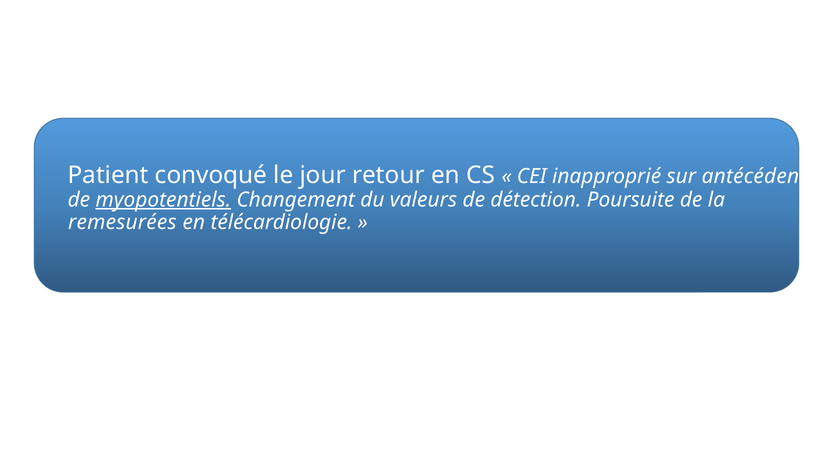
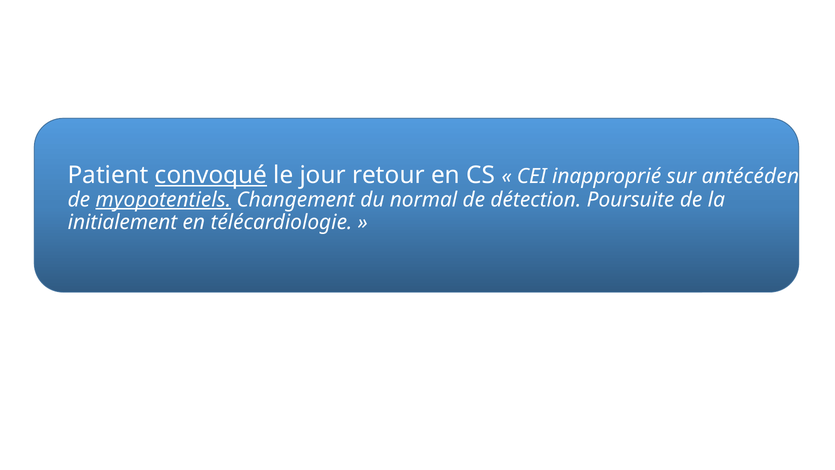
convoqué underline: none -> present
valeurs: valeurs -> normal
remesurées: remesurées -> initialement
